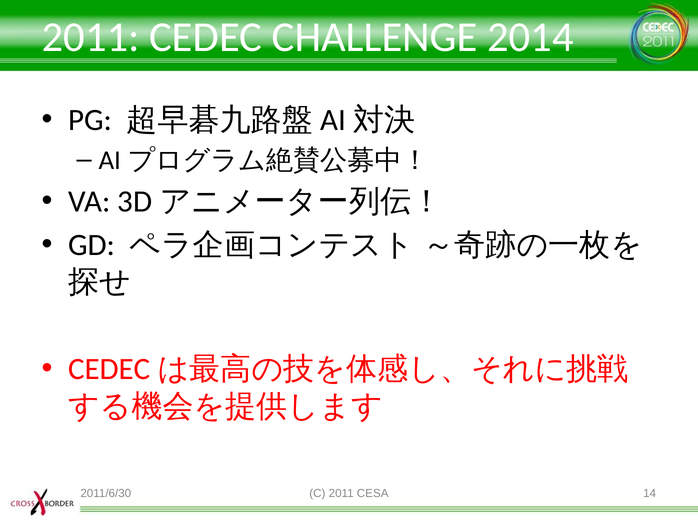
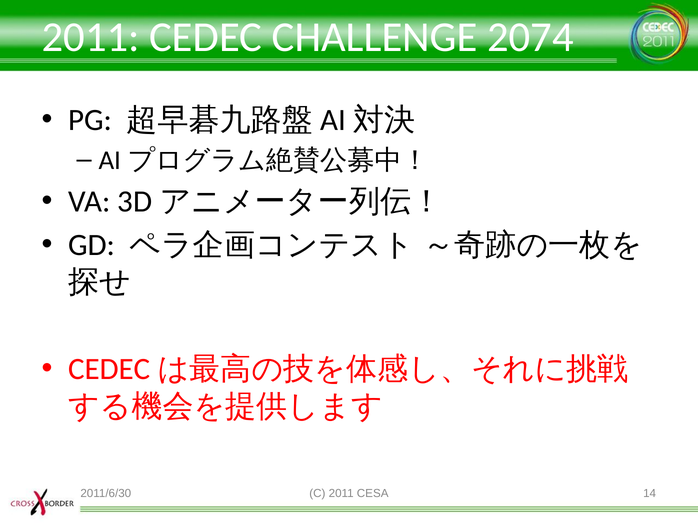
2014: 2014 -> 2074
